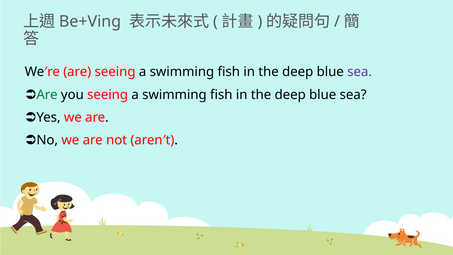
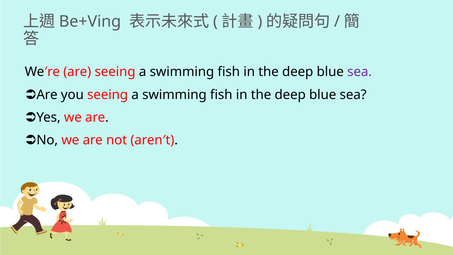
Are at (47, 95) colour: green -> black
